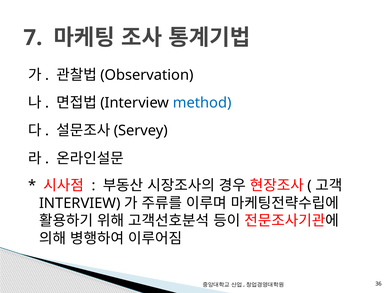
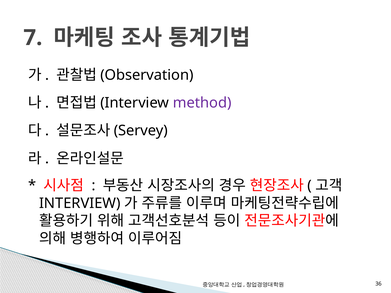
method colour: blue -> purple
